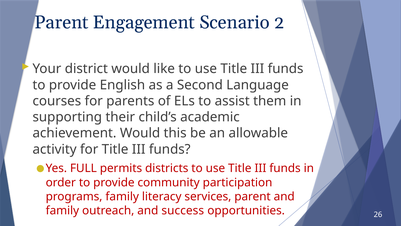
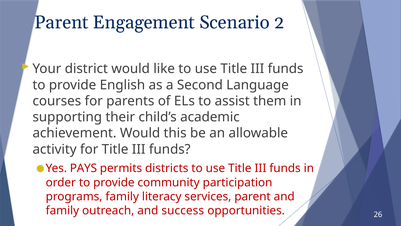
FULL: FULL -> PAYS
